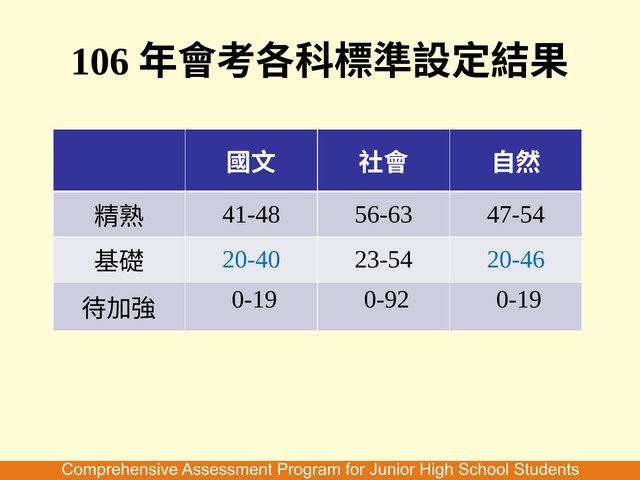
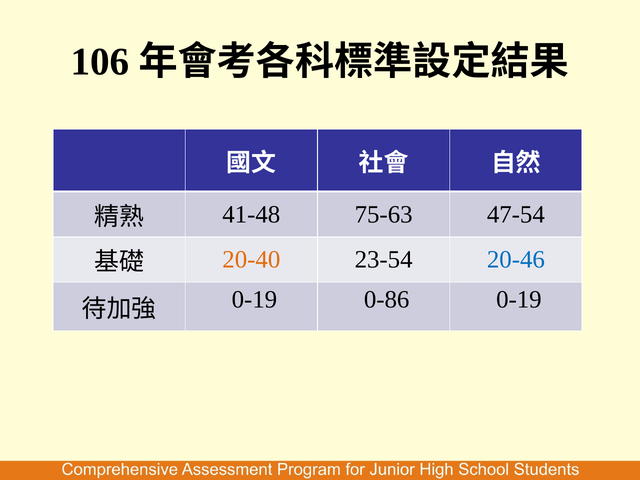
56-63: 56-63 -> 75-63
20-40 colour: blue -> orange
0-92: 0-92 -> 0-86
